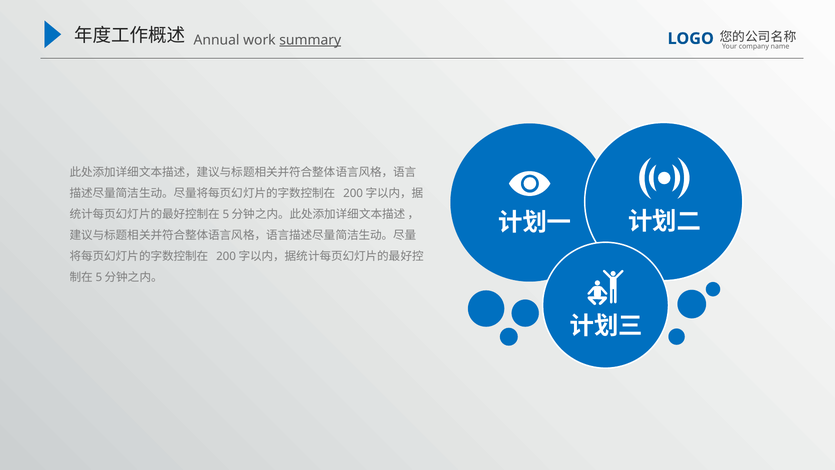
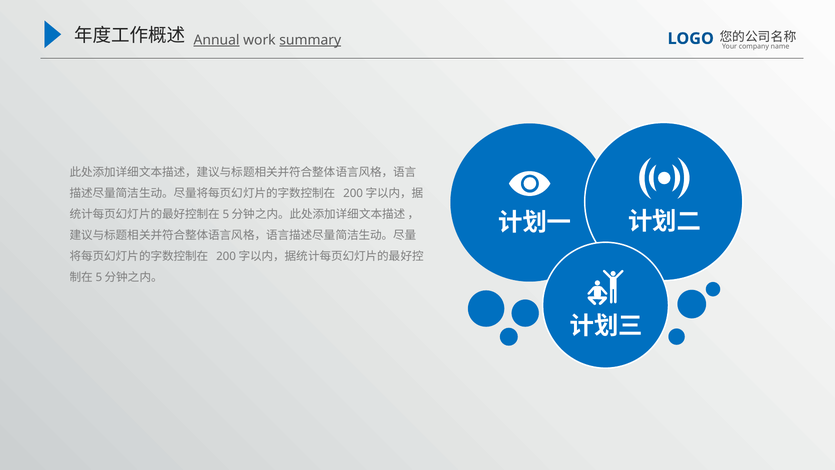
Annual underline: none -> present
